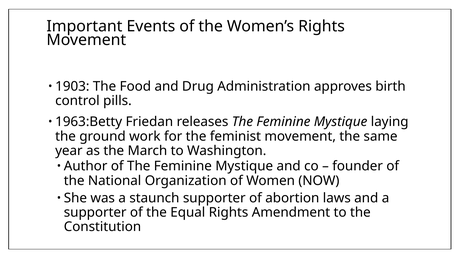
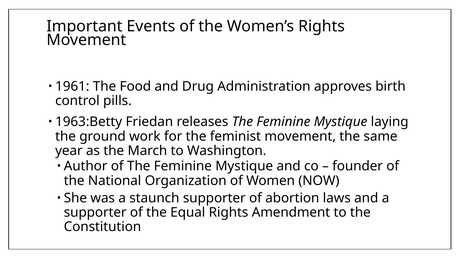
1903: 1903 -> 1961
